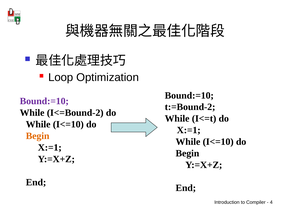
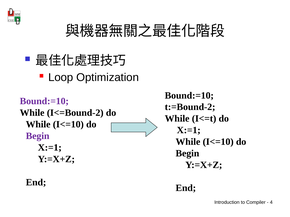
Begin at (38, 136) colour: orange -> purple
